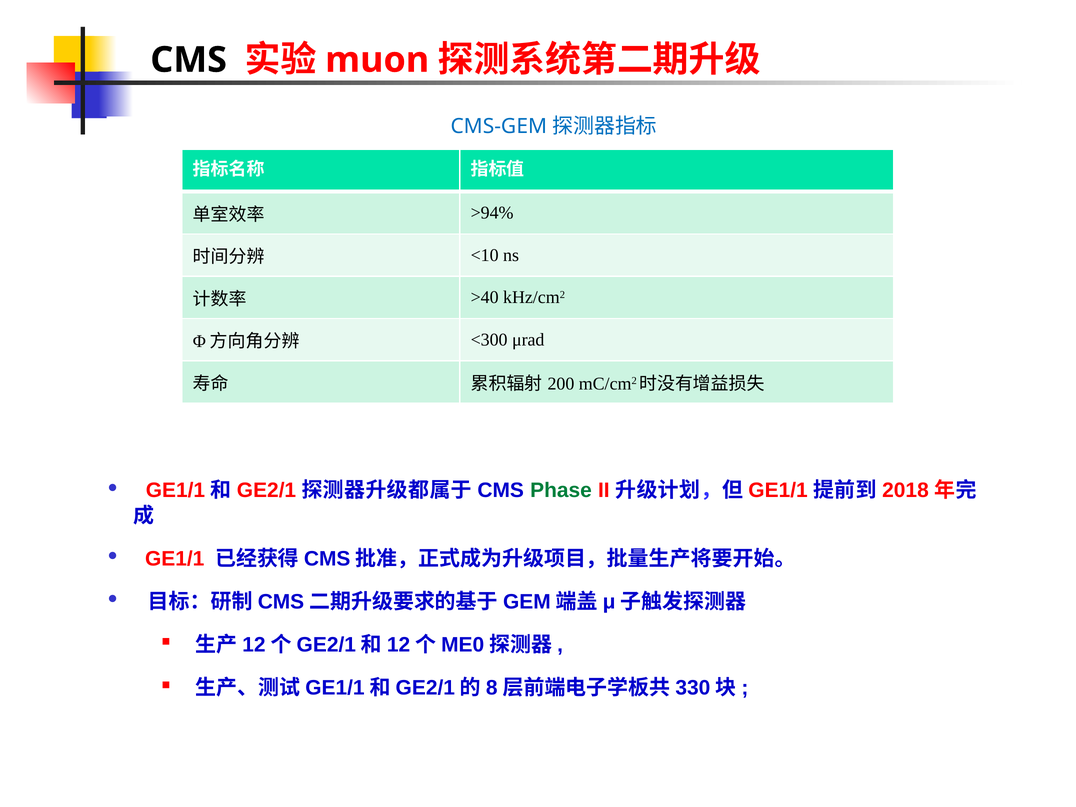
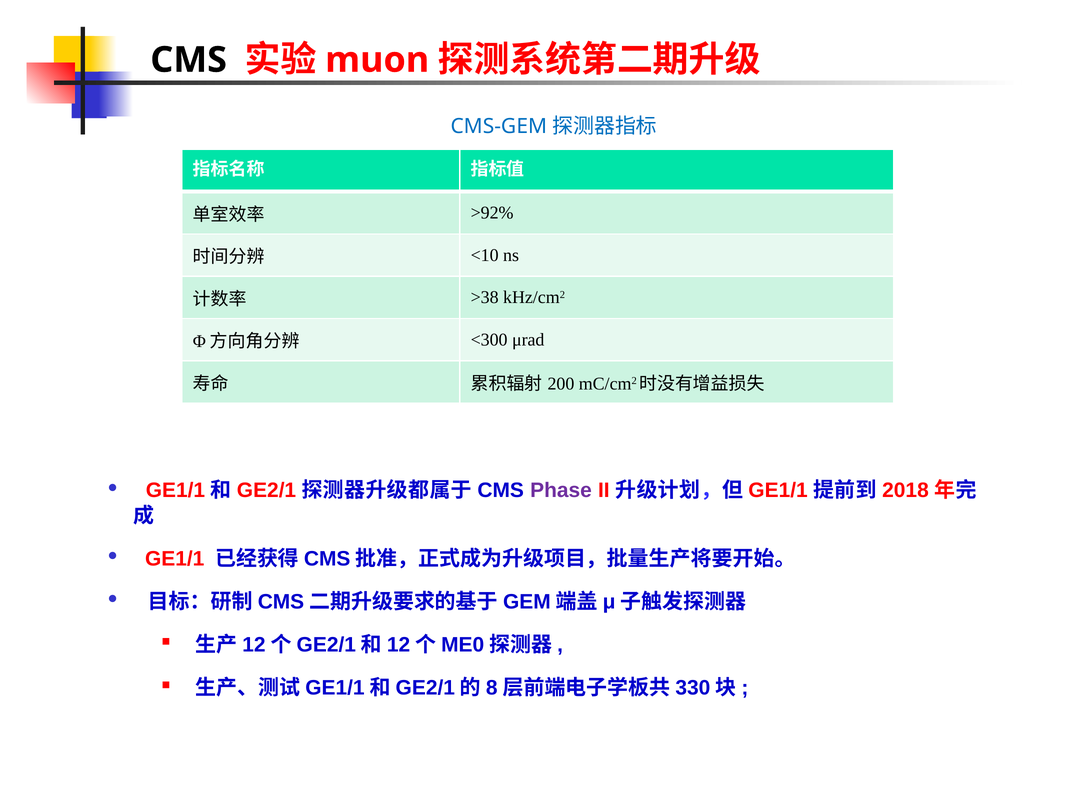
>94%: >94% -> >92%
>40: >40 -> >38
Phase colour: green -> purple
